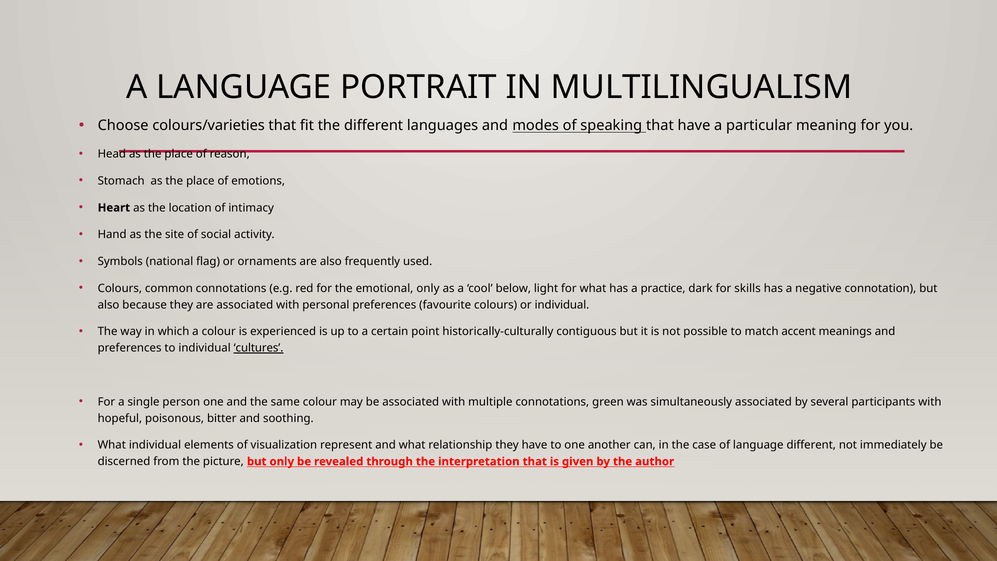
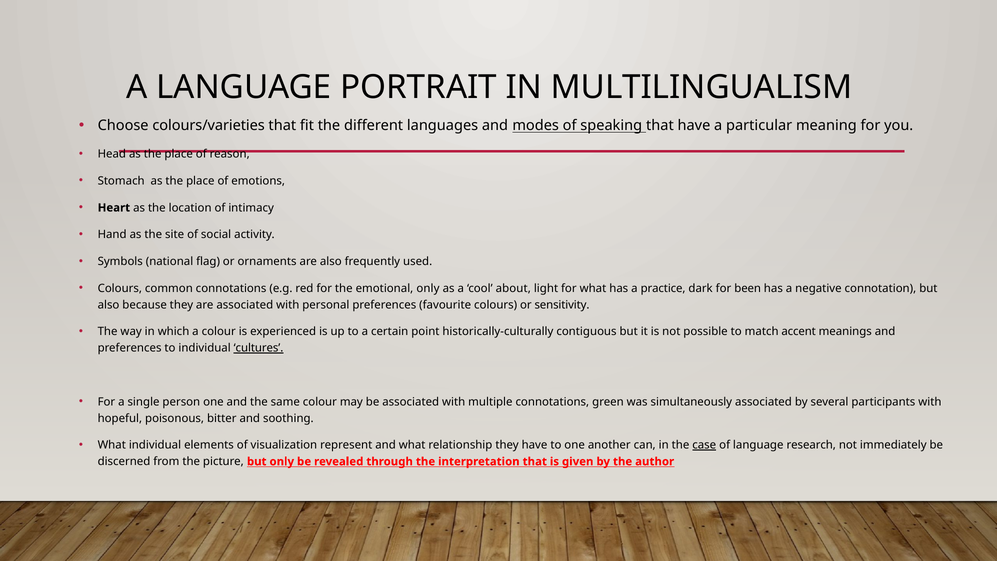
below: below -> about
skills: skills -> been
or individual: individual -> sensitivity
case underline: none -> present
language different: different -> research
